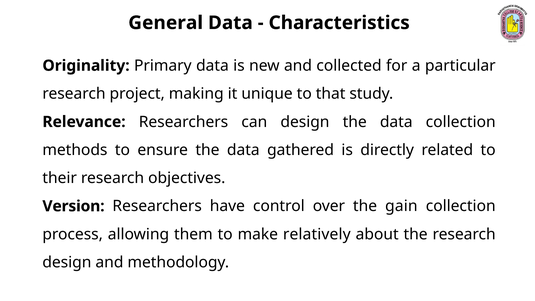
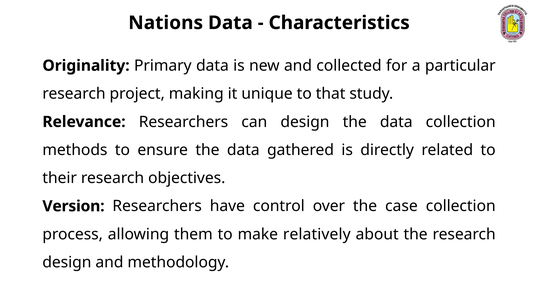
General: General -> Nations
gain: gain -> case
